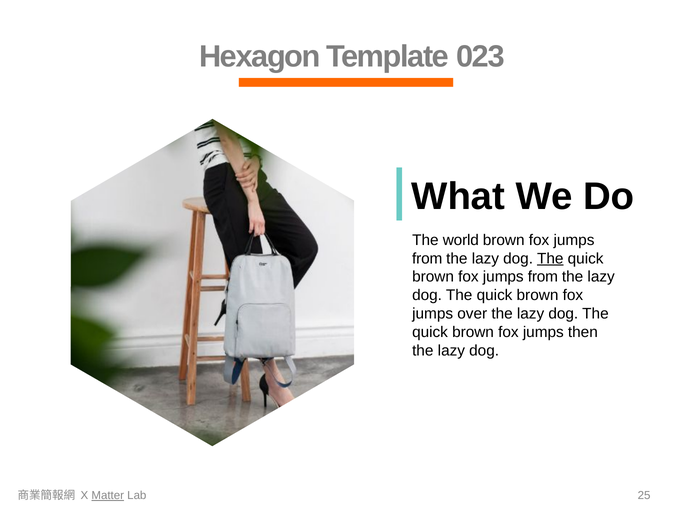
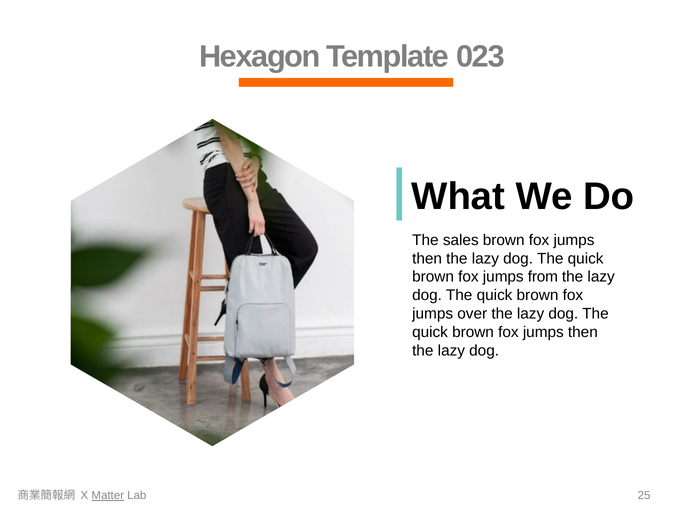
world: world -> sales
from at (427, 258): from -> then
The at (550, 258) underline: present -> none
